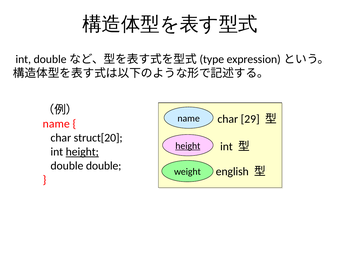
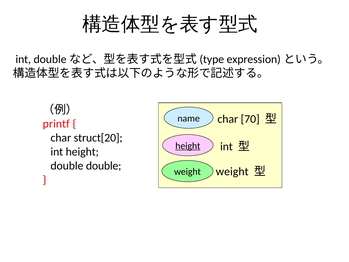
29: 29 -> 70
name at (56, 124): name -> printf
height at (82, 152) underline: present -> none
english at (232, 171): english -> weight
